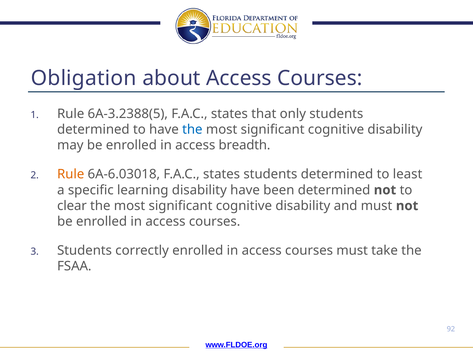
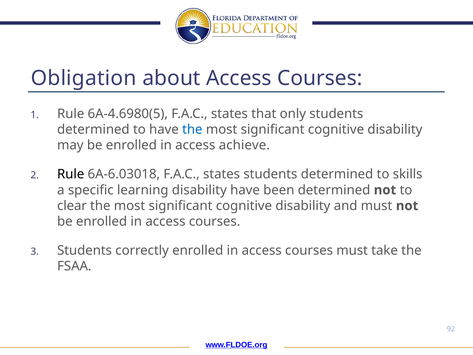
6A-3.2388(5: 6A-3.2388(5 -> 6A-4.6980(5
breadth: breadth -> achieve
Rule at (71, 174) colour: orange -> black
least: least -> skills
